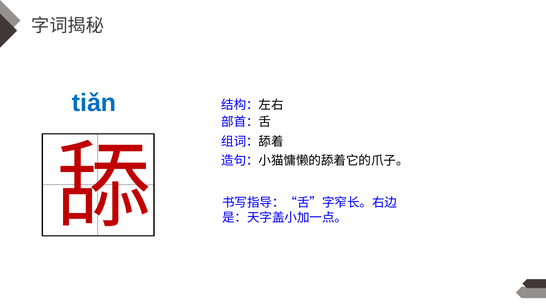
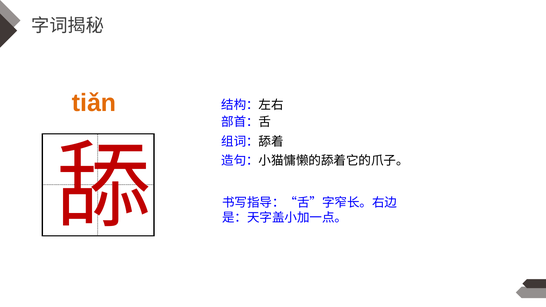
tiǎn colour: blue -> orange
